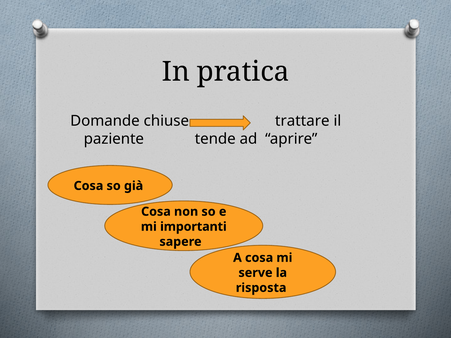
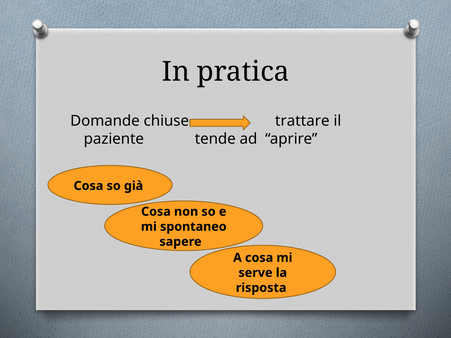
importanti: importanti -> spontaneo
